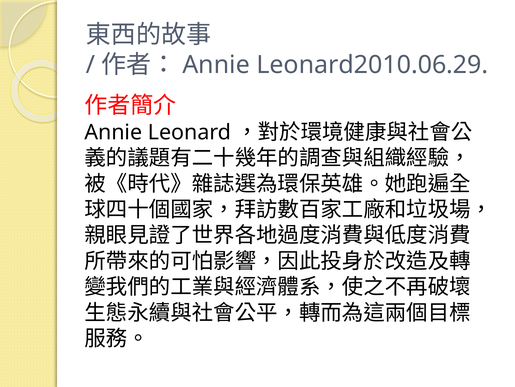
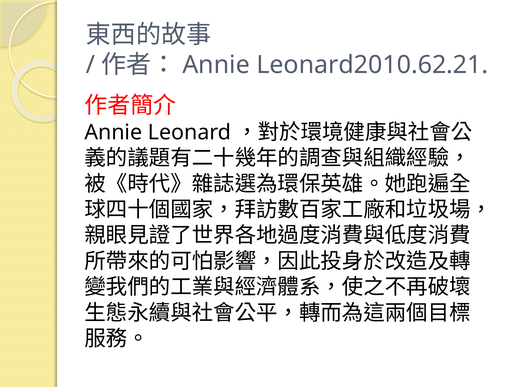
Leonard2010.06.29: Leonard2010.06.29 -> Leonard2010.62.21
